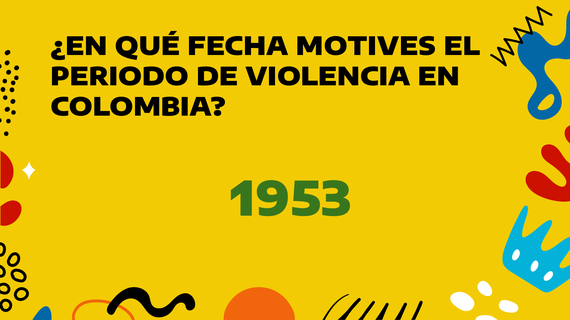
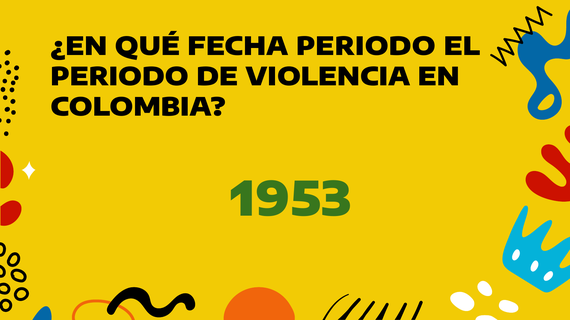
FECHA MOTIVES: MOTIVES -> PERIODO
